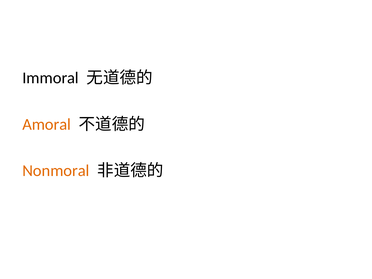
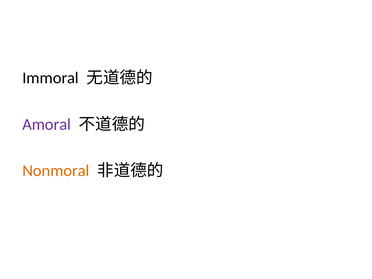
Amoral colour: orange -> purple
